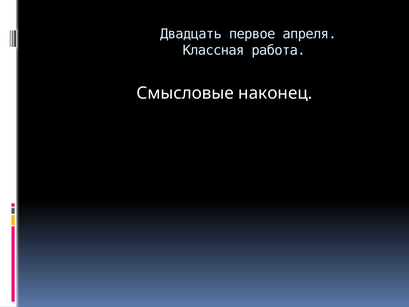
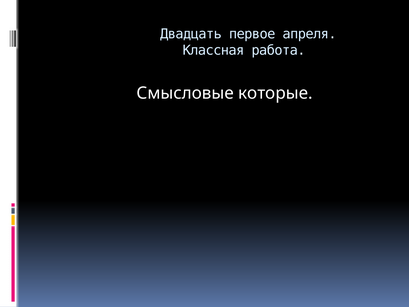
наконец: наконец -> которые
